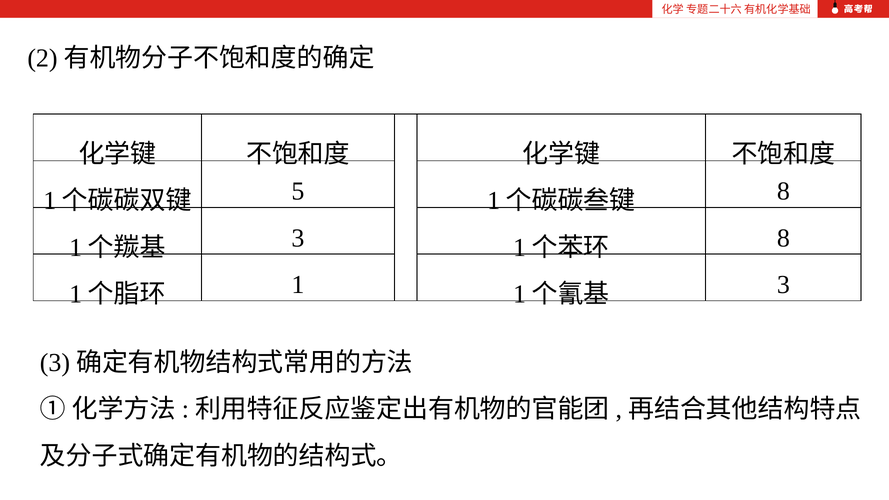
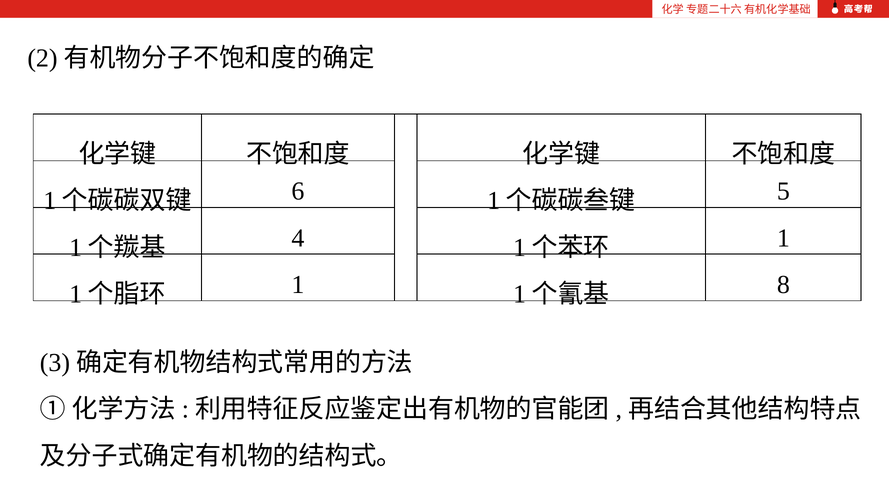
5: 5 -> 6
8 at (783, 191): 8 -> 5
3 at (298, 238): 3 -> 4
8 at (783, 238): 8 -> 1
3 at (783, 285): 3 -> 8
